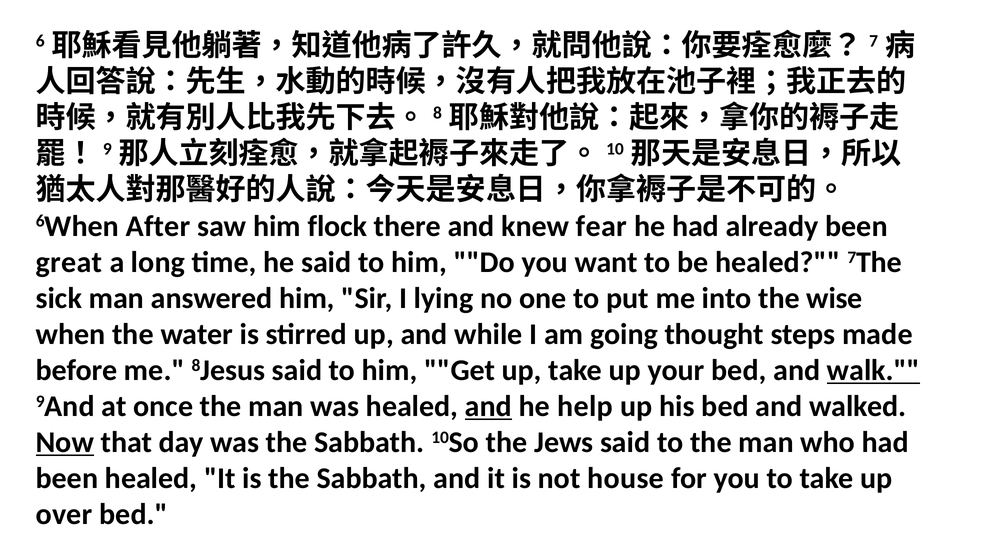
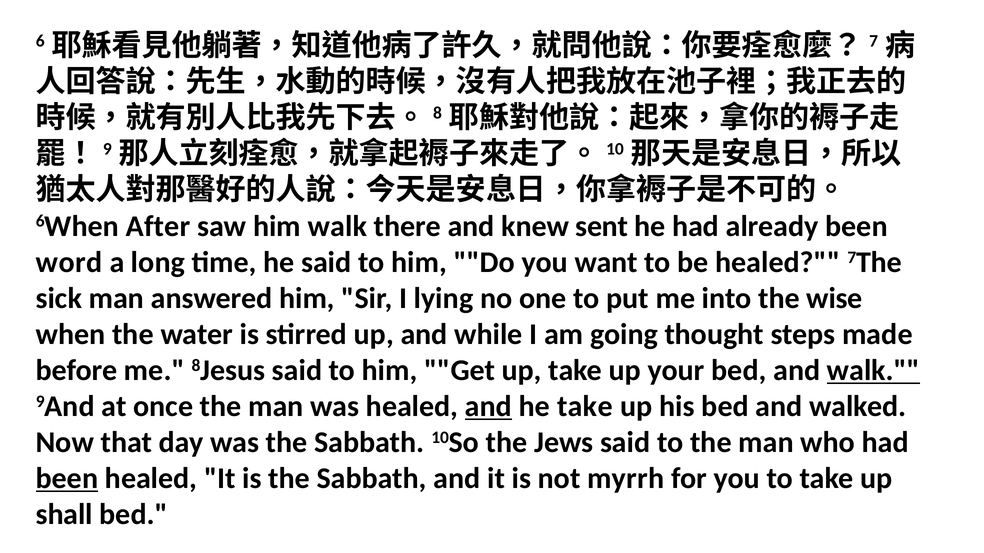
him flock: flock -> walk
fear: fear -> sent
great: great -> word
he help: help -> take
Now underline: present -> none
been at (67, 479) underline: none -> present
house: house -> myrrh
over: over -> shall
